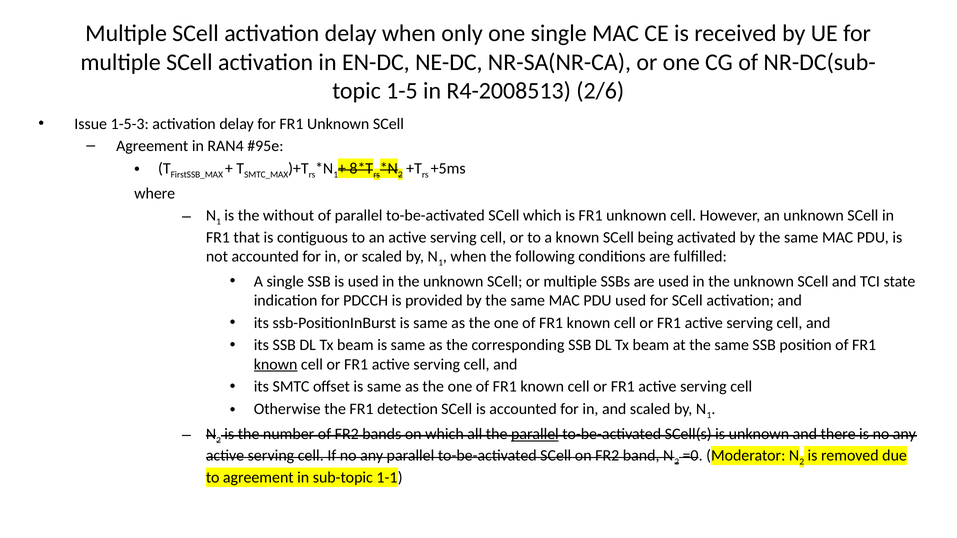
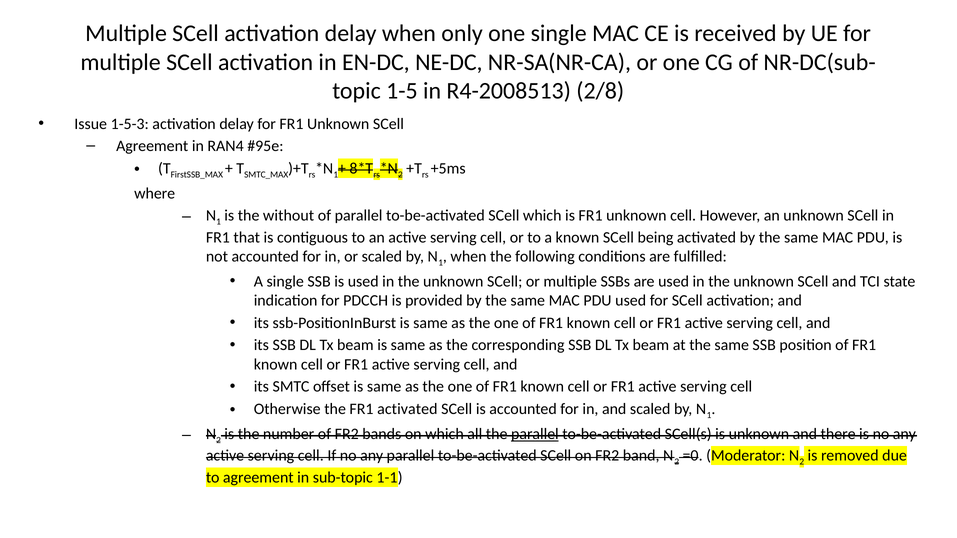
2/6: 2/6 -> 2/8
known at (276, 365) underline: present -> none
FR1 detection: detection -> activated
